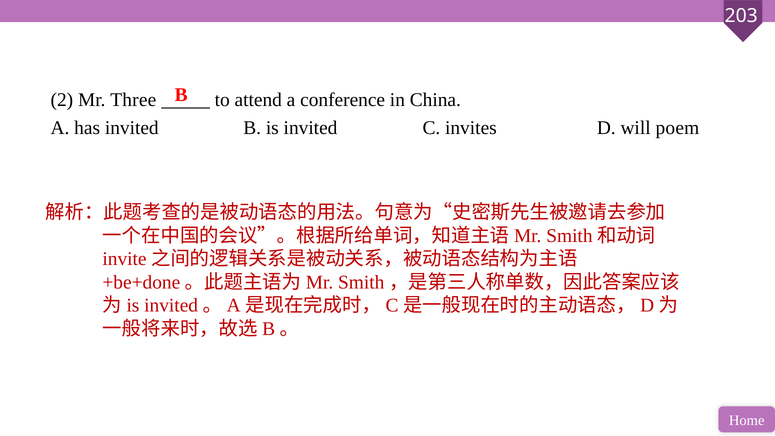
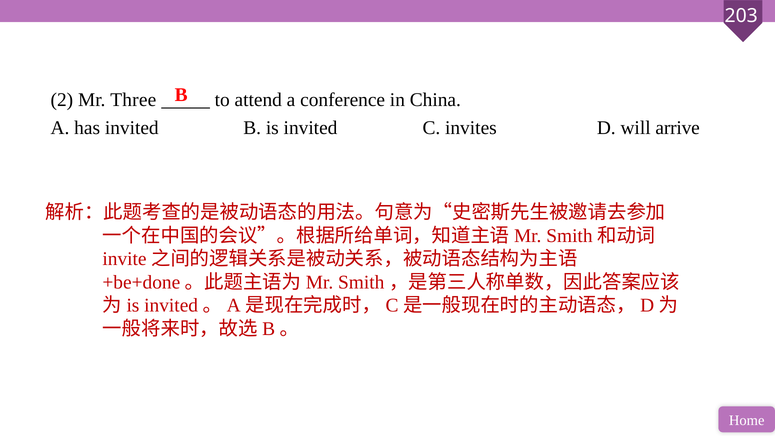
poem: poem -> arrive
